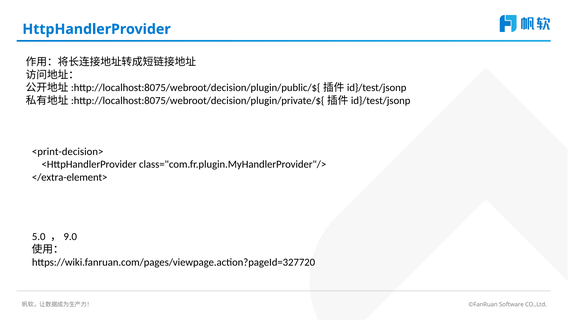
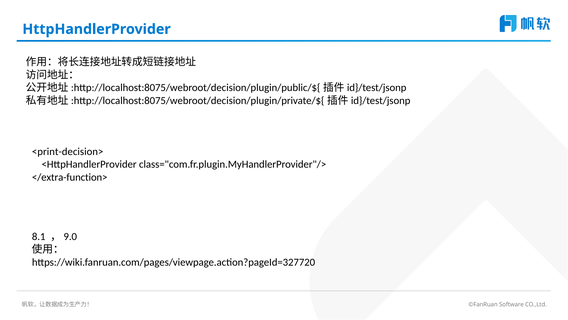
</extra-element>: </extra-element> -> </extra-function>
5.0: 5.0 -> 8.1
